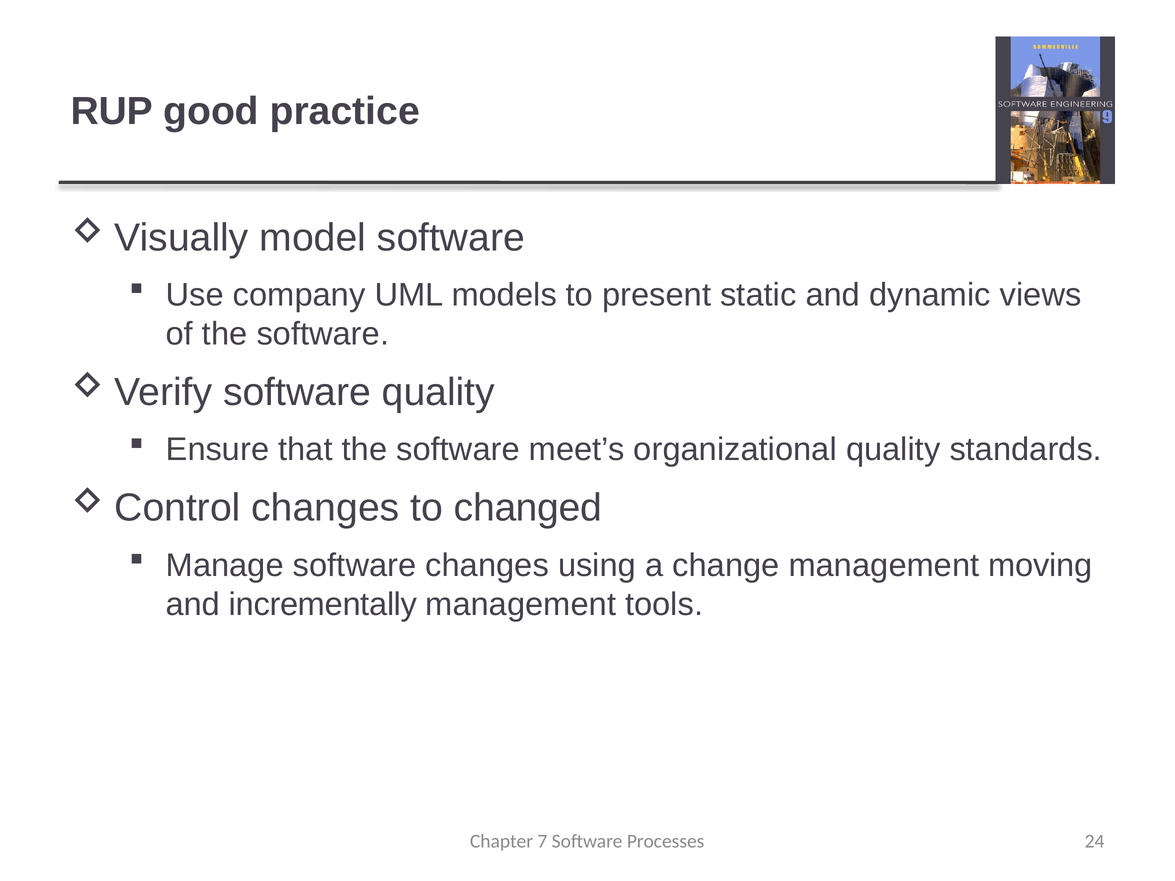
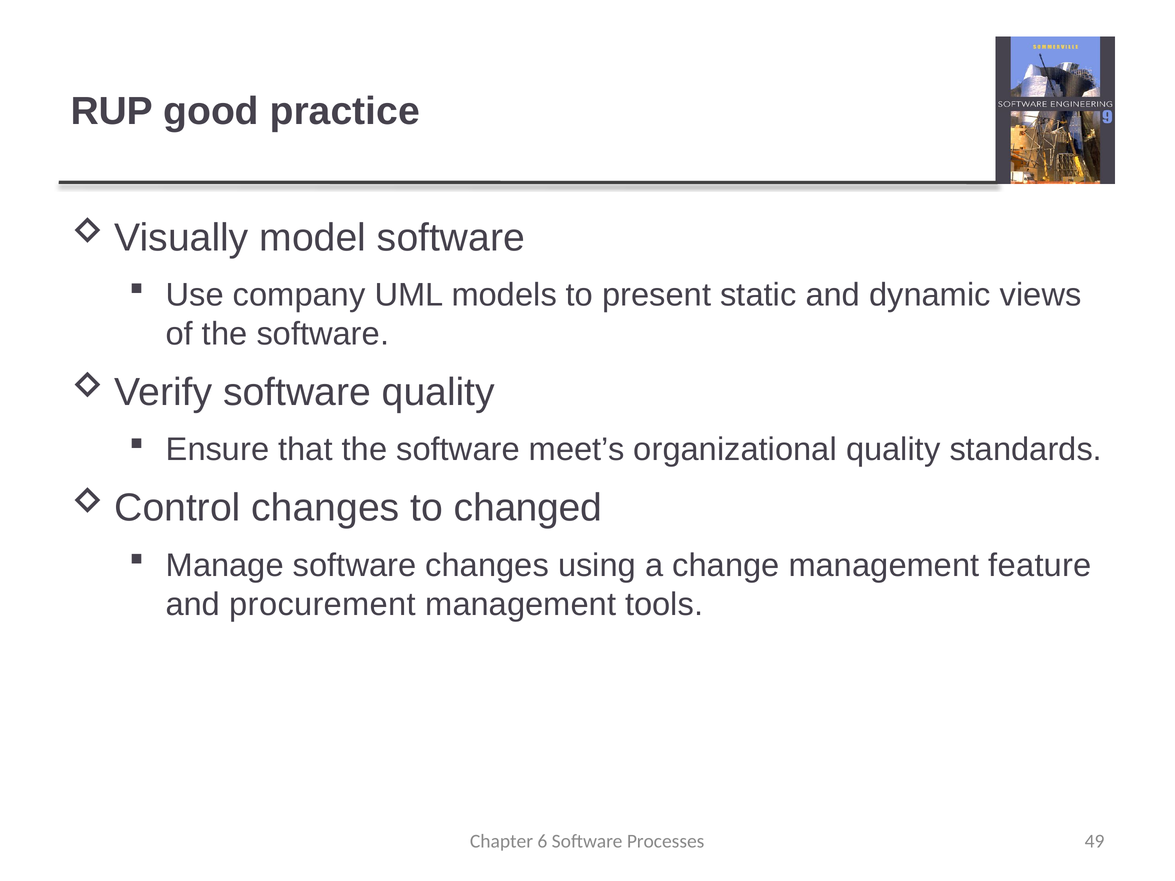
moving: moving -> feature
incrementally: incrementally -> procurement
7: 7 -> 6
24: 24 -> 49
